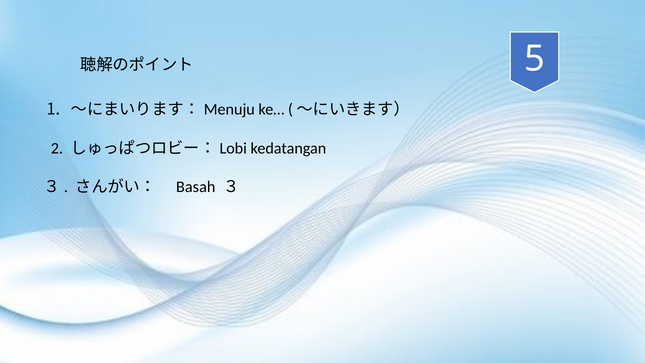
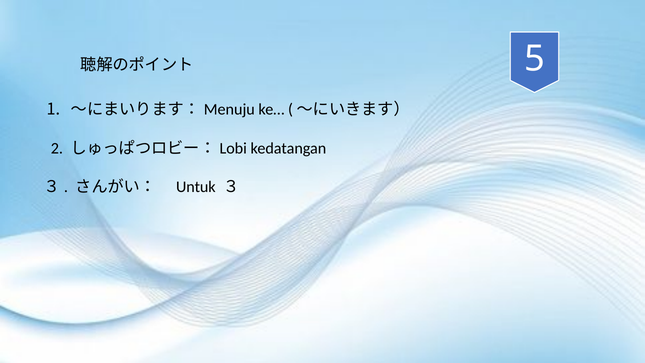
Basah: Basah -> Untuk
